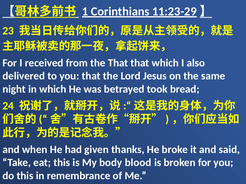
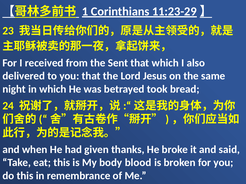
the That: That -> Sent
